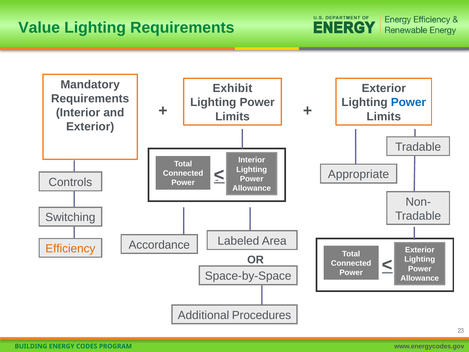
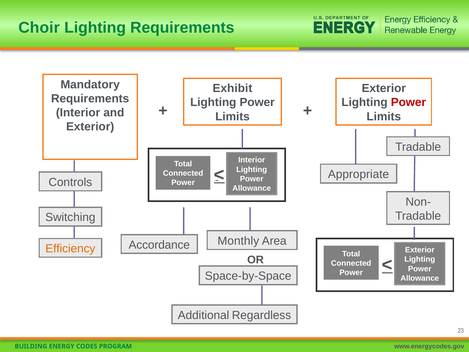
Value: Value -> Choir
Power at (408, 102) colour: blue -> red
Labeled: Labeled -> Monthly
Procedures: Procedures -> Regardless
